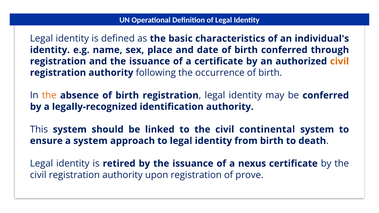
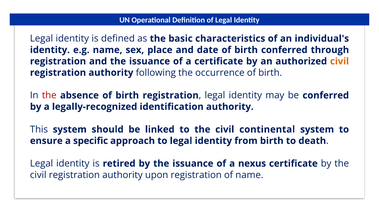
the at (49, 95) colour: orange -> red
a system: system -> specific
of prove: prove -> name
